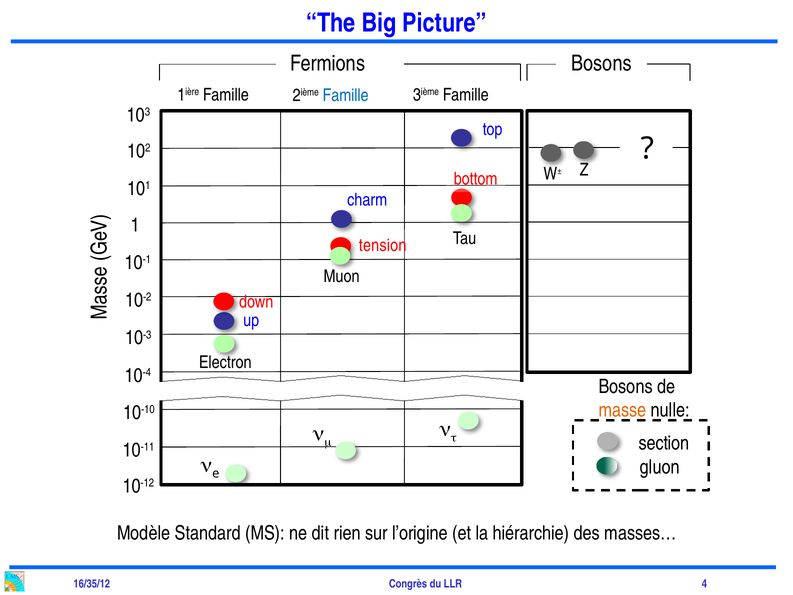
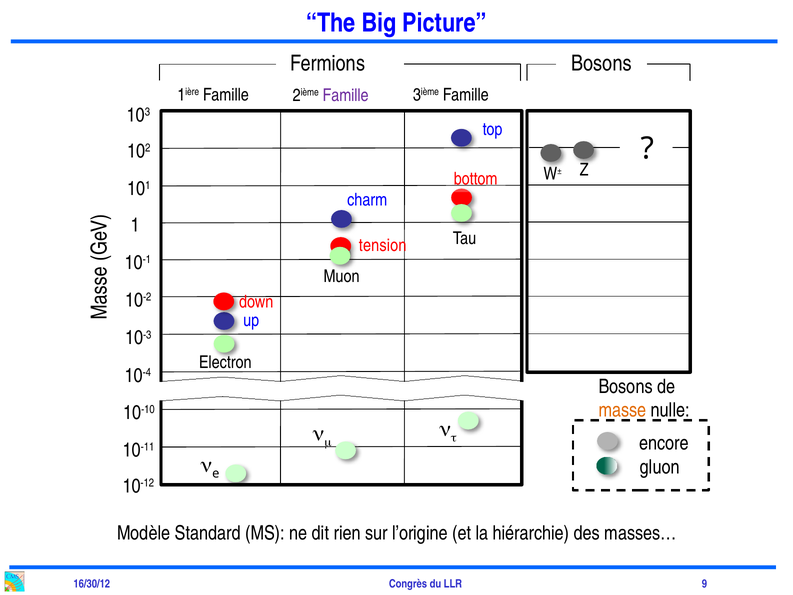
Famille at (346, 95) colour: blue -> purple
section: section -> encore
16/35/12: 16/35/12 -> 16/30/12
4: 4 -> 9
